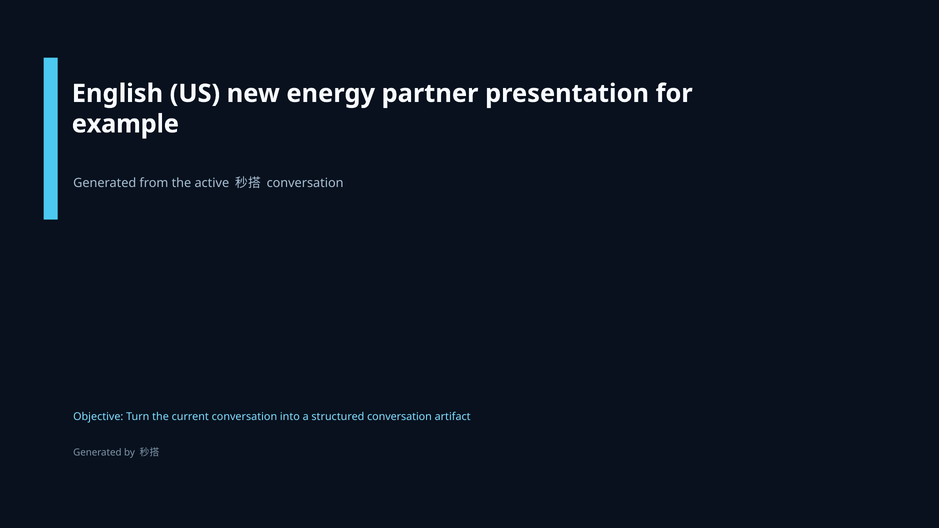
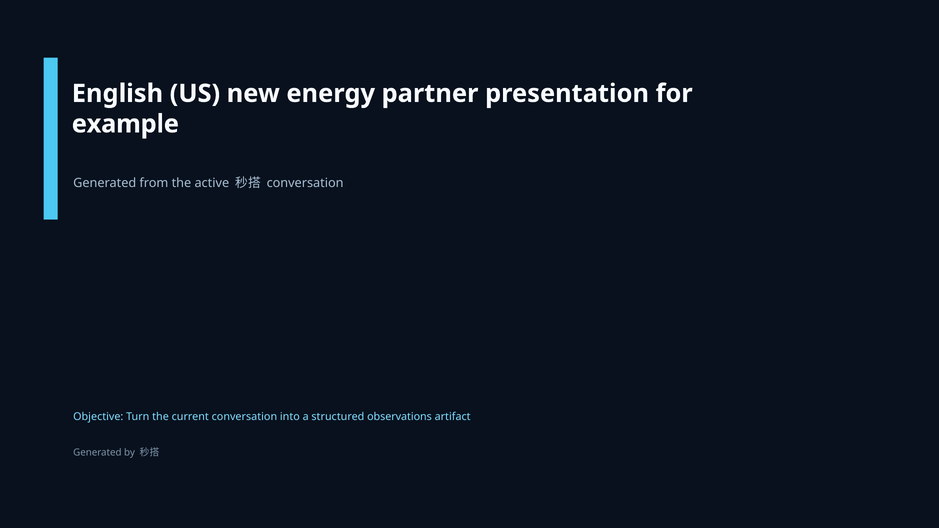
structured conversation: conversation -> observations
